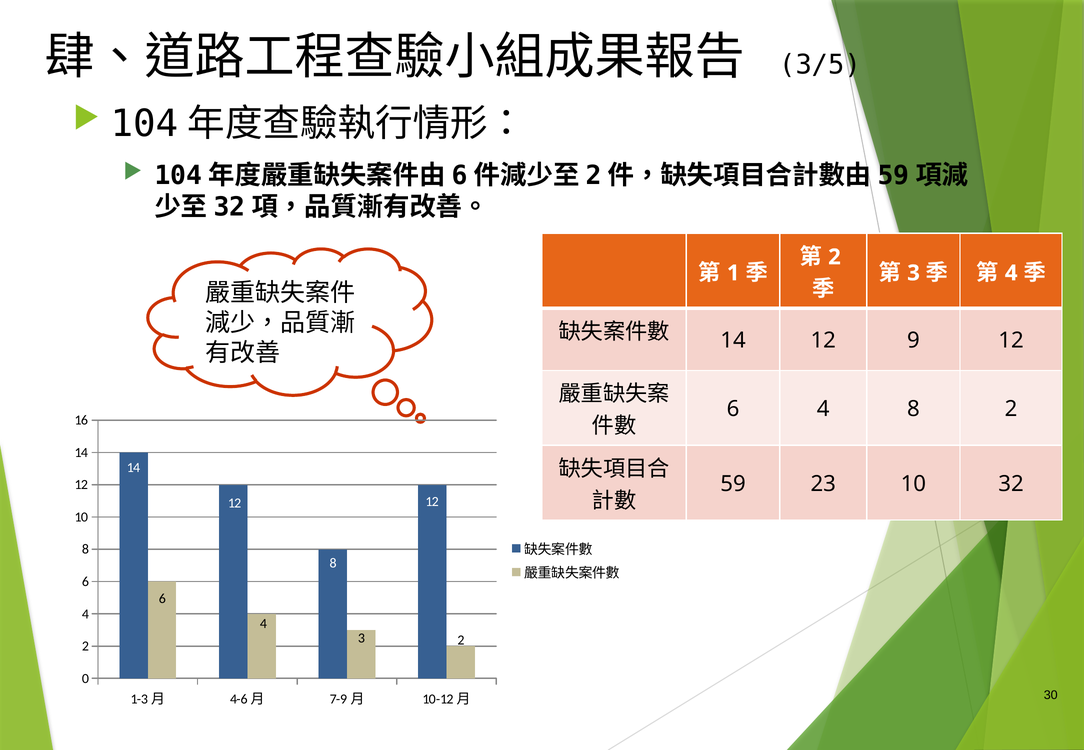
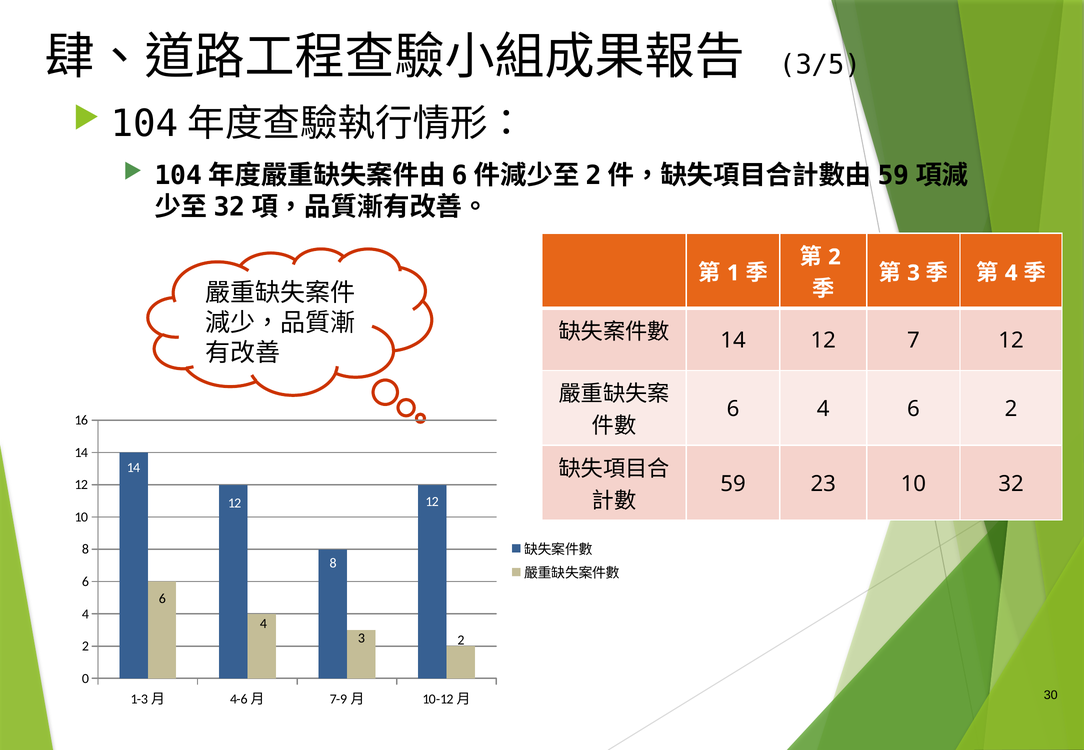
9: 9 -> 7
6 4 8: 8 -> 6
